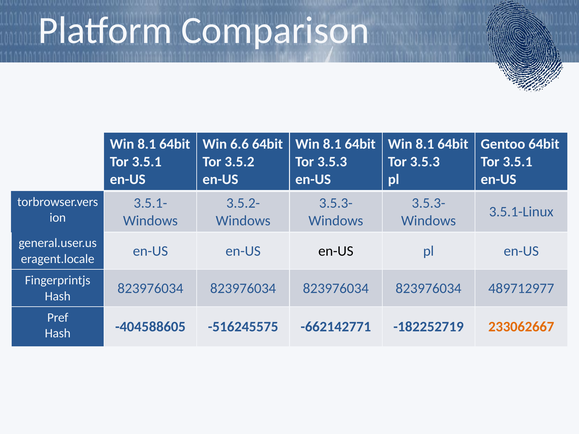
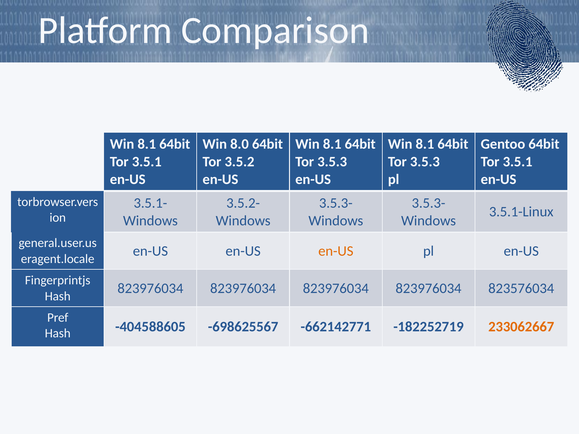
6.6: 6.6 -> 8.0
en-US at (336, 251) colour: black -> orange
489712977: 489712977 -> 823576034
-516245575: -516245575 -> -698625567
